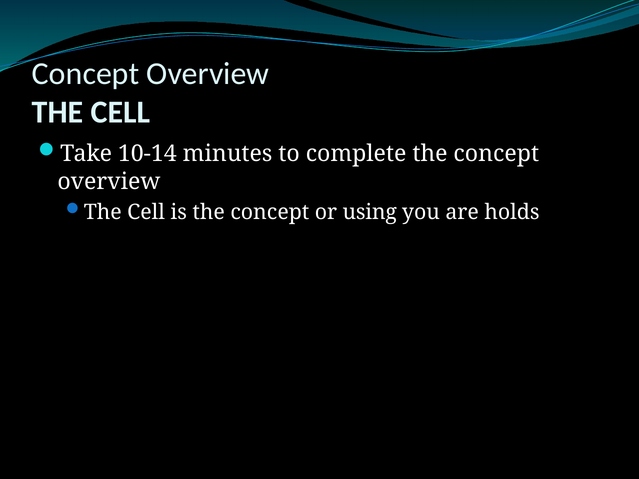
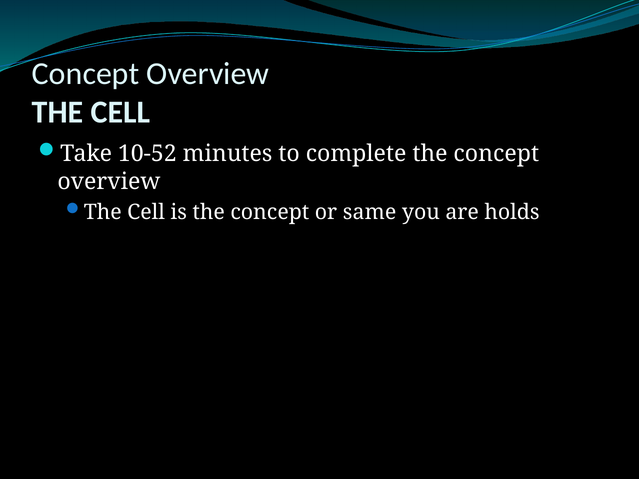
10-14: 10-14 -> 10-52
using: using -> same
